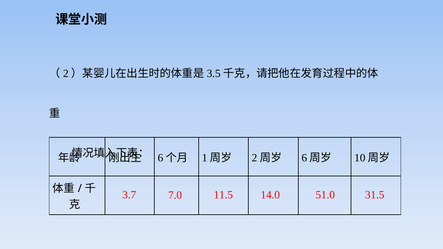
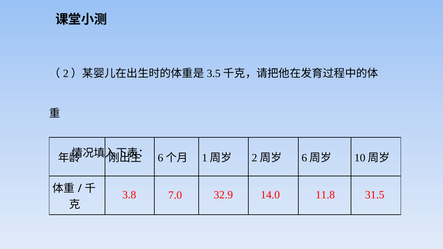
3.7: 3.7 -> 3.8
11.5: 11.5 -> 32.9
51.0: 51.0 -> 11.8
